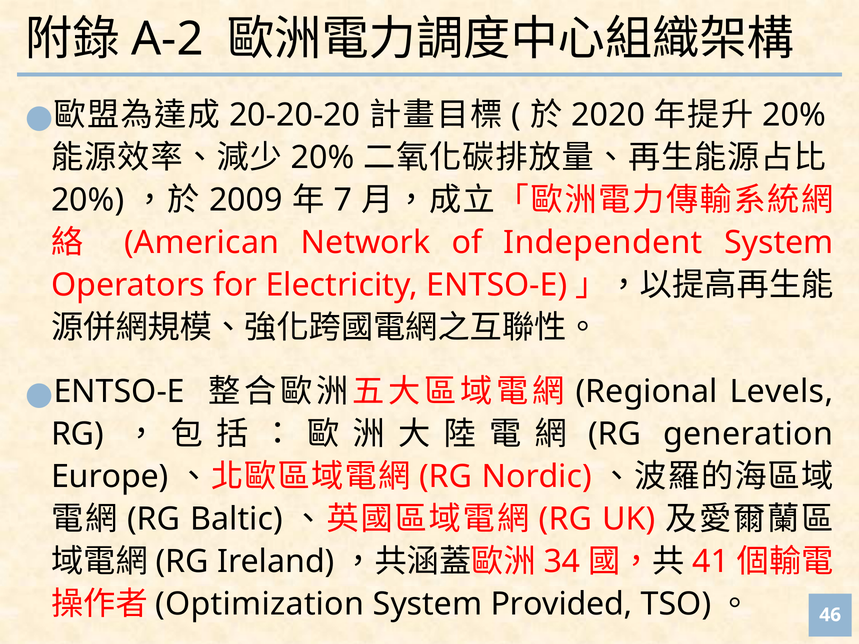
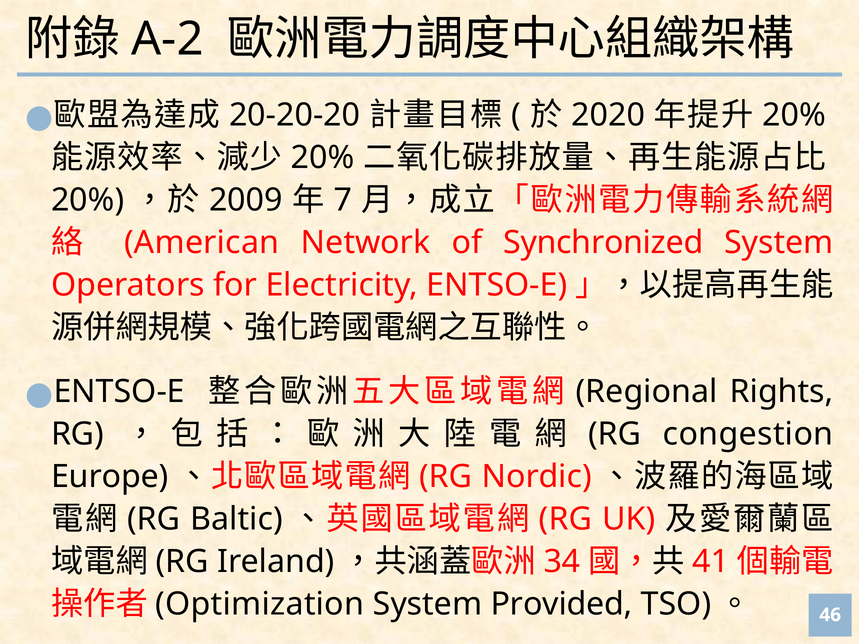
Independent: Independent -> Synchronized
Levels: Levels -> Rights
generation: generation -> congestion
